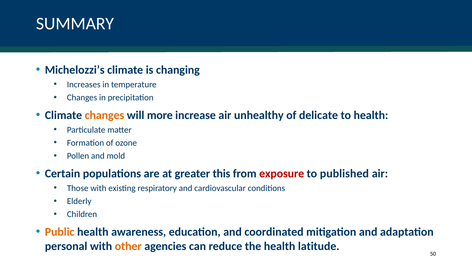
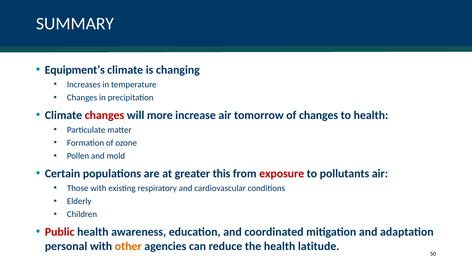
Michelozzi’s: Michelozzi’s -> Equipment’s
changes at (104, 115) colour: orange -> red
unhealthy: unhealthy -> tomorrow
of delicate: delicate -> changes
published: published -> pollutants
Public colour: orange -> red
